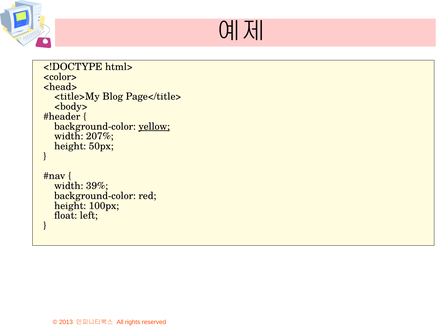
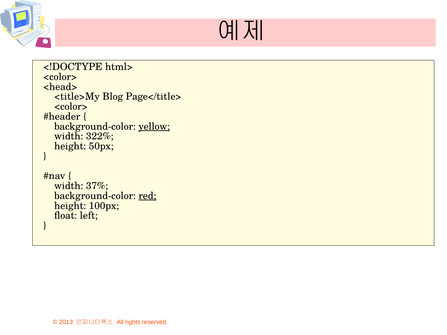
<body> at (71, 107): <body> -> <color>
207%: 207% -> 322%
39%: 39% -> 37%
red underline: none -> present
